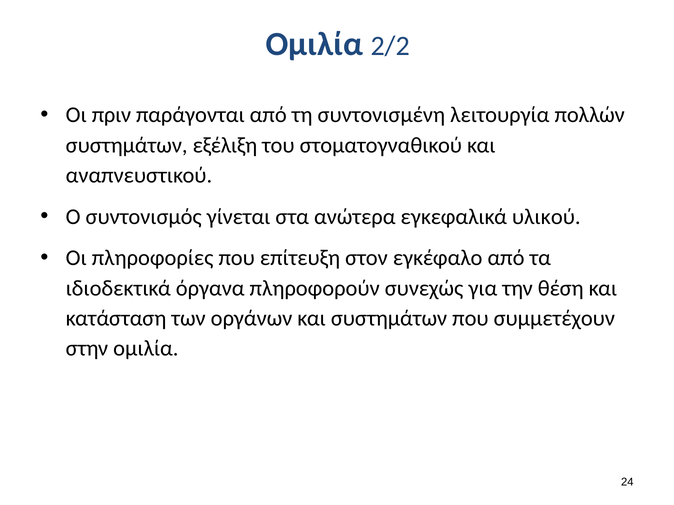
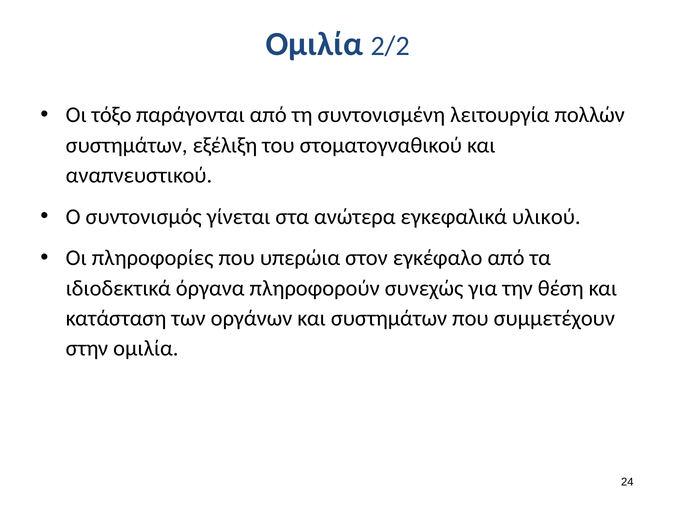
πριν: πριν -> τόξο
επίτευξη: επίτευξη -> υπερώια
